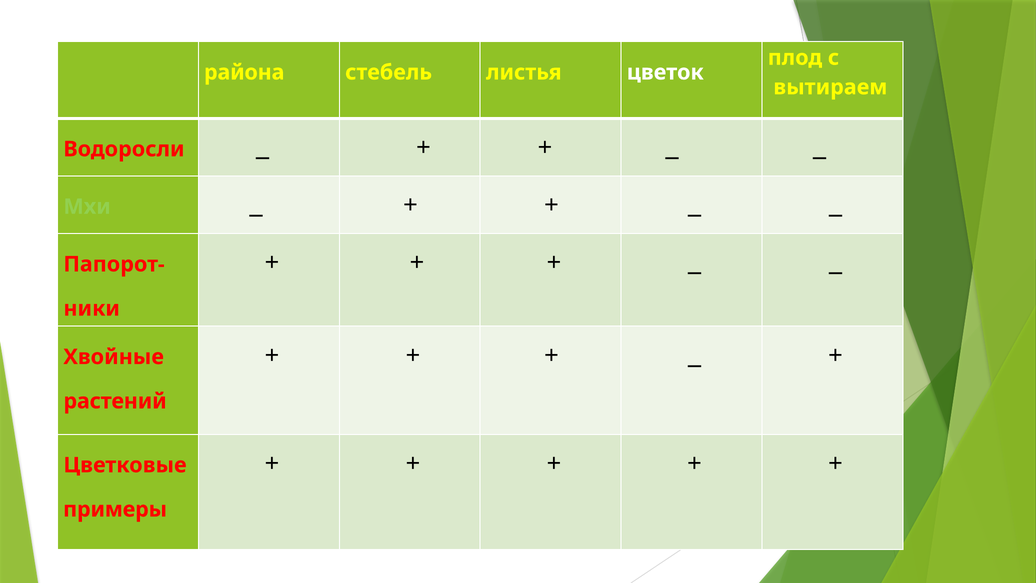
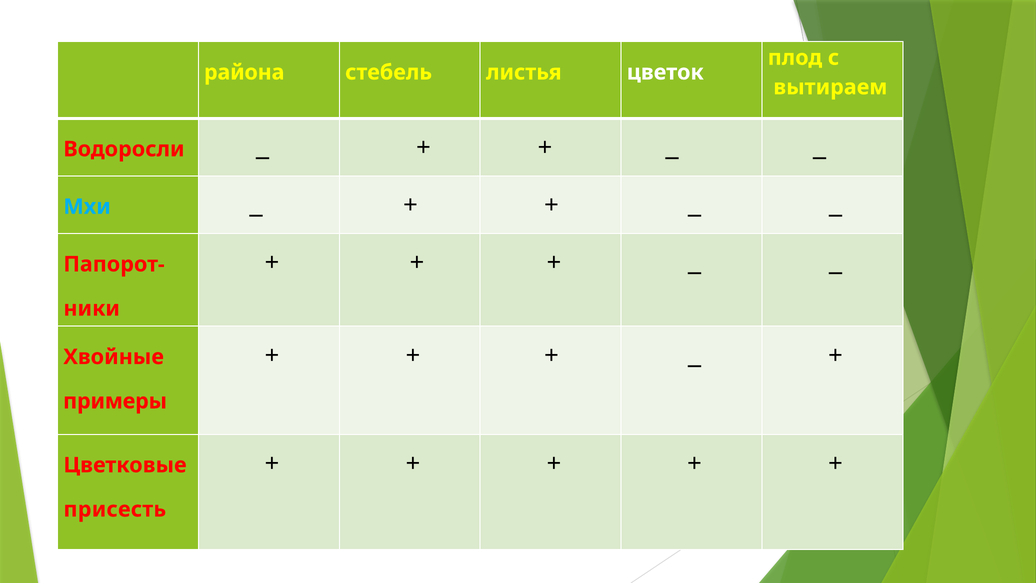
Мхи colour: light green -> light blue
растений: растений -> примеры
примеры: примеры -> присесть
